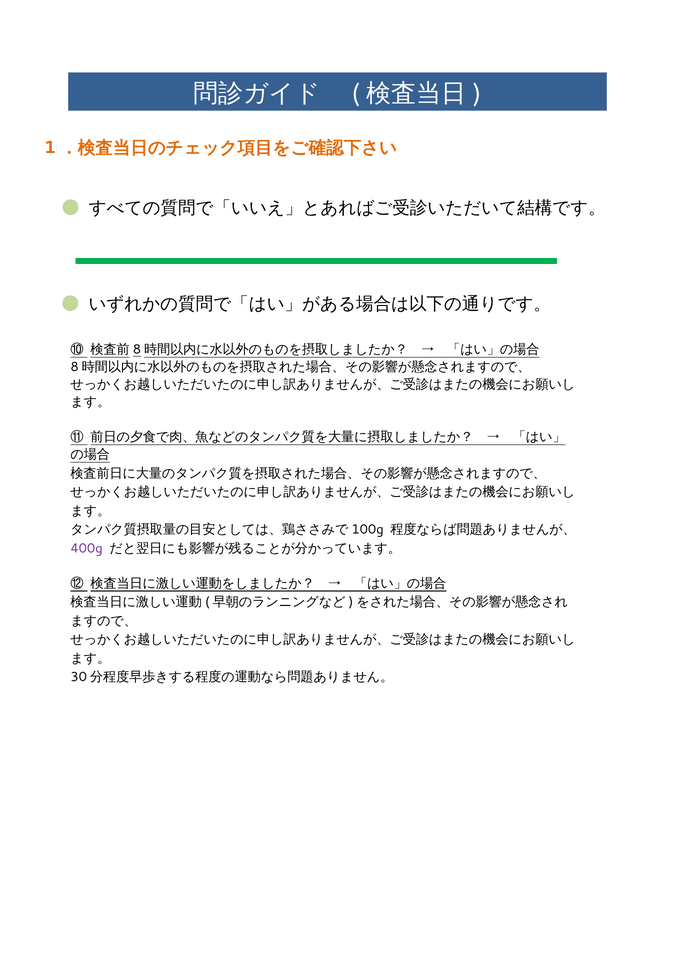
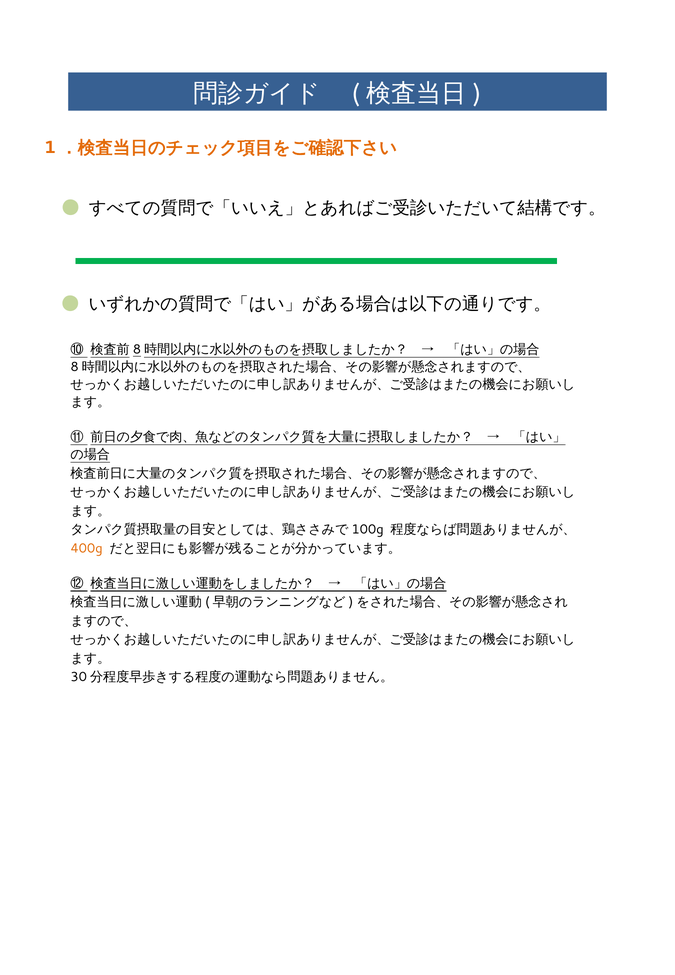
400g colour: purple -> orange
